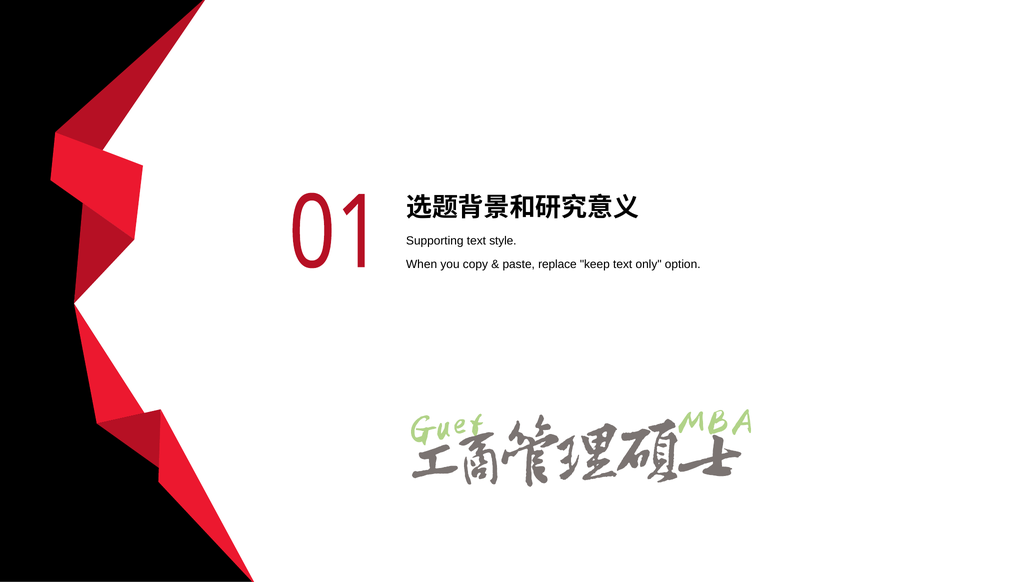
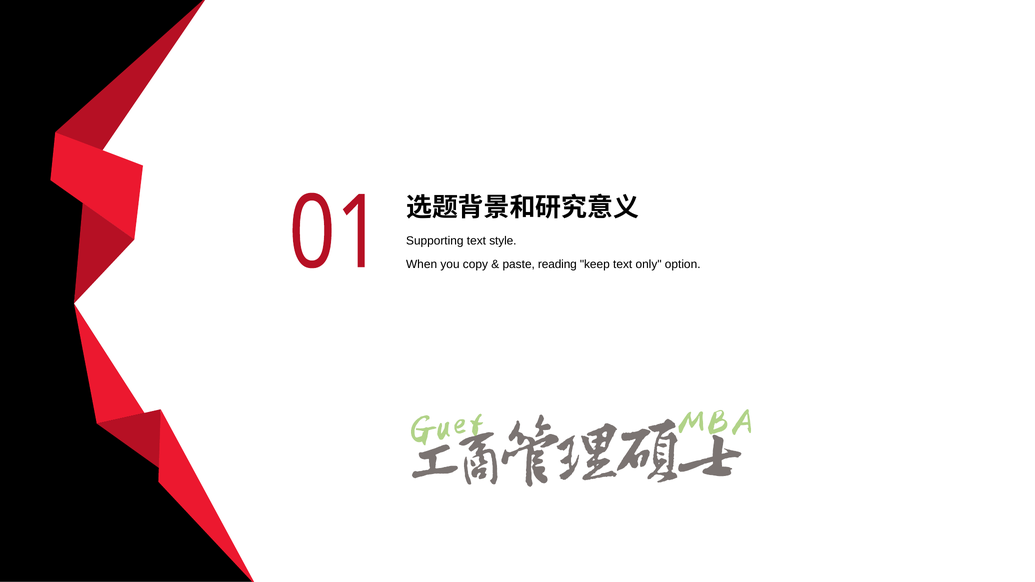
replace: replace -> reading
